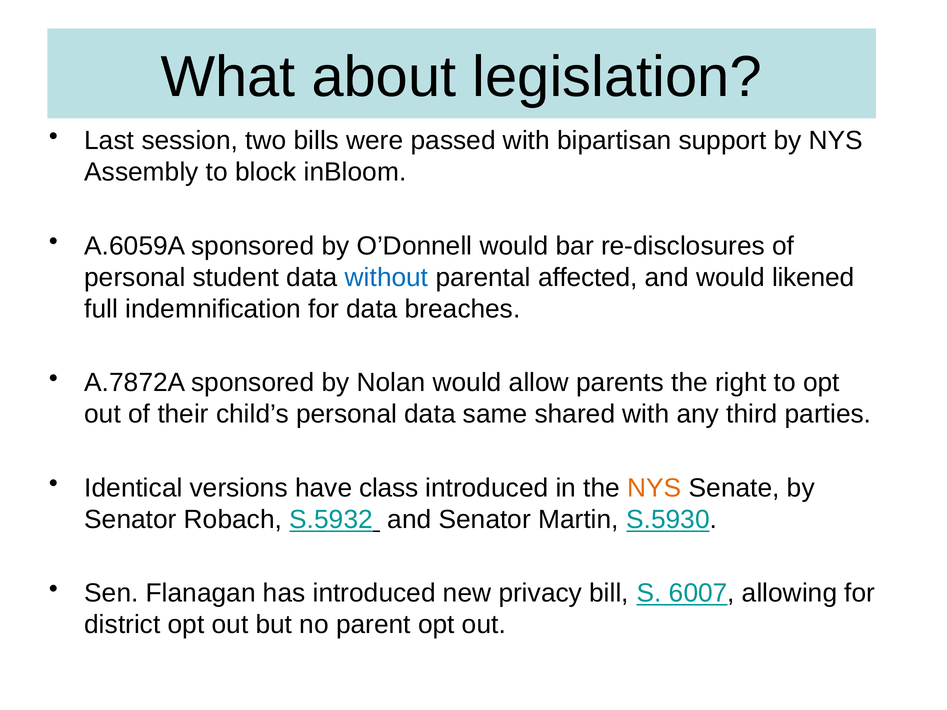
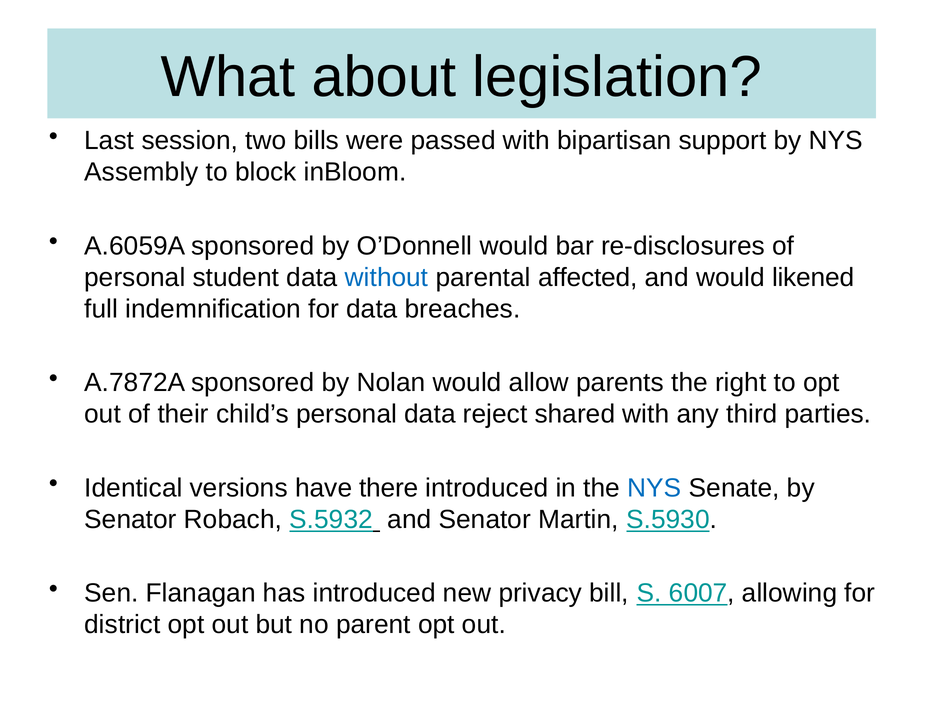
same: same -> reject
class: class -> there
NYS at (654, 488) colour: orange -> blue
